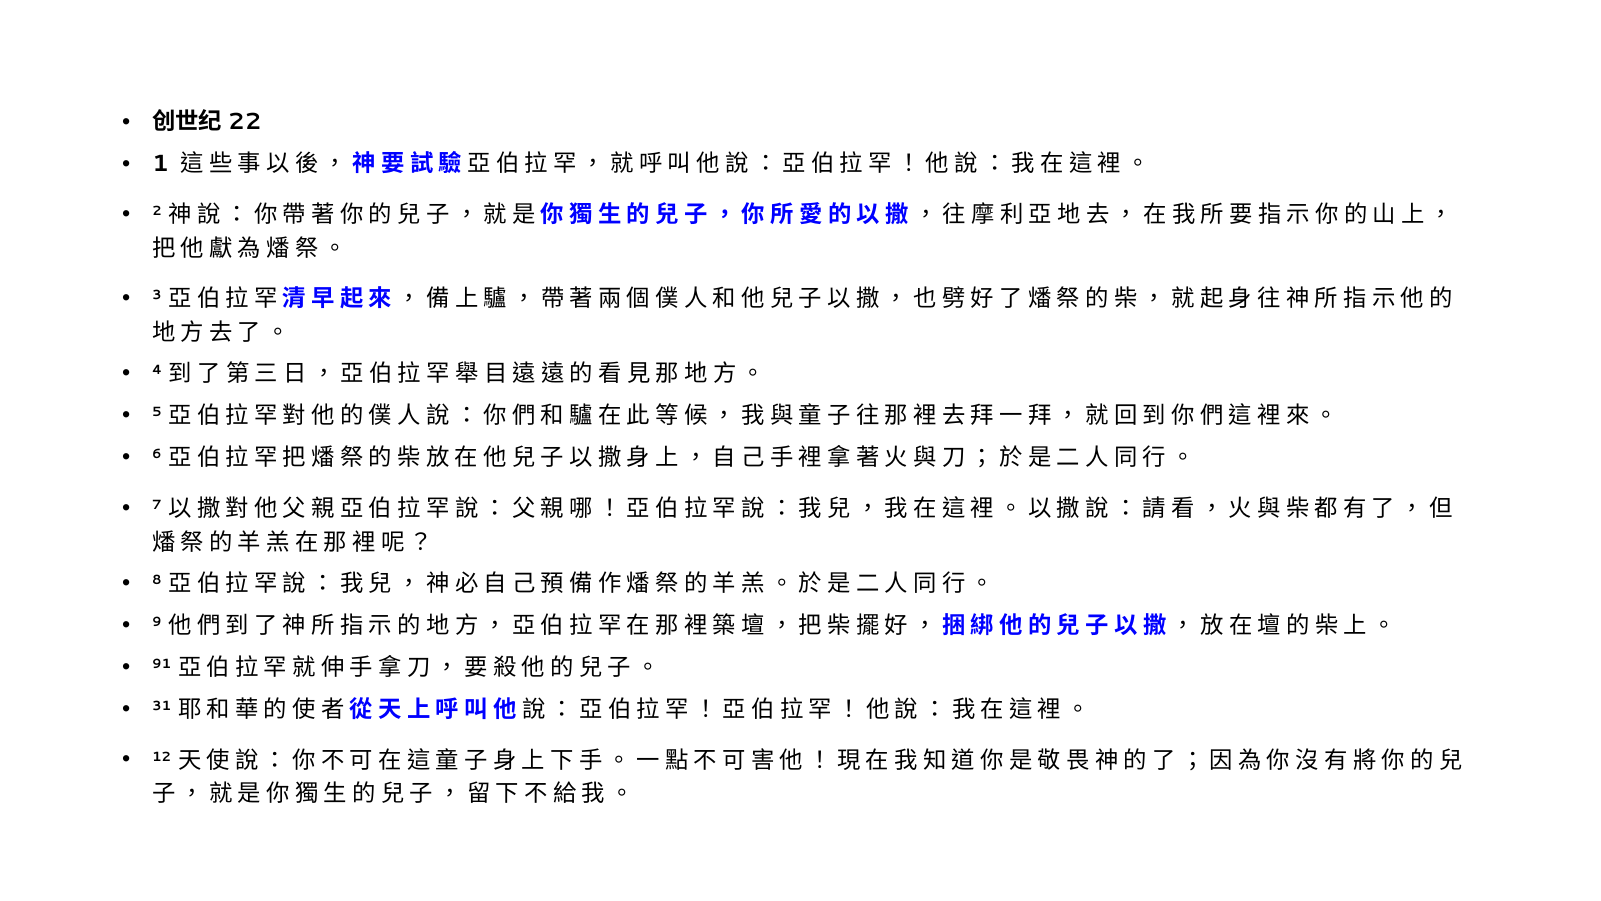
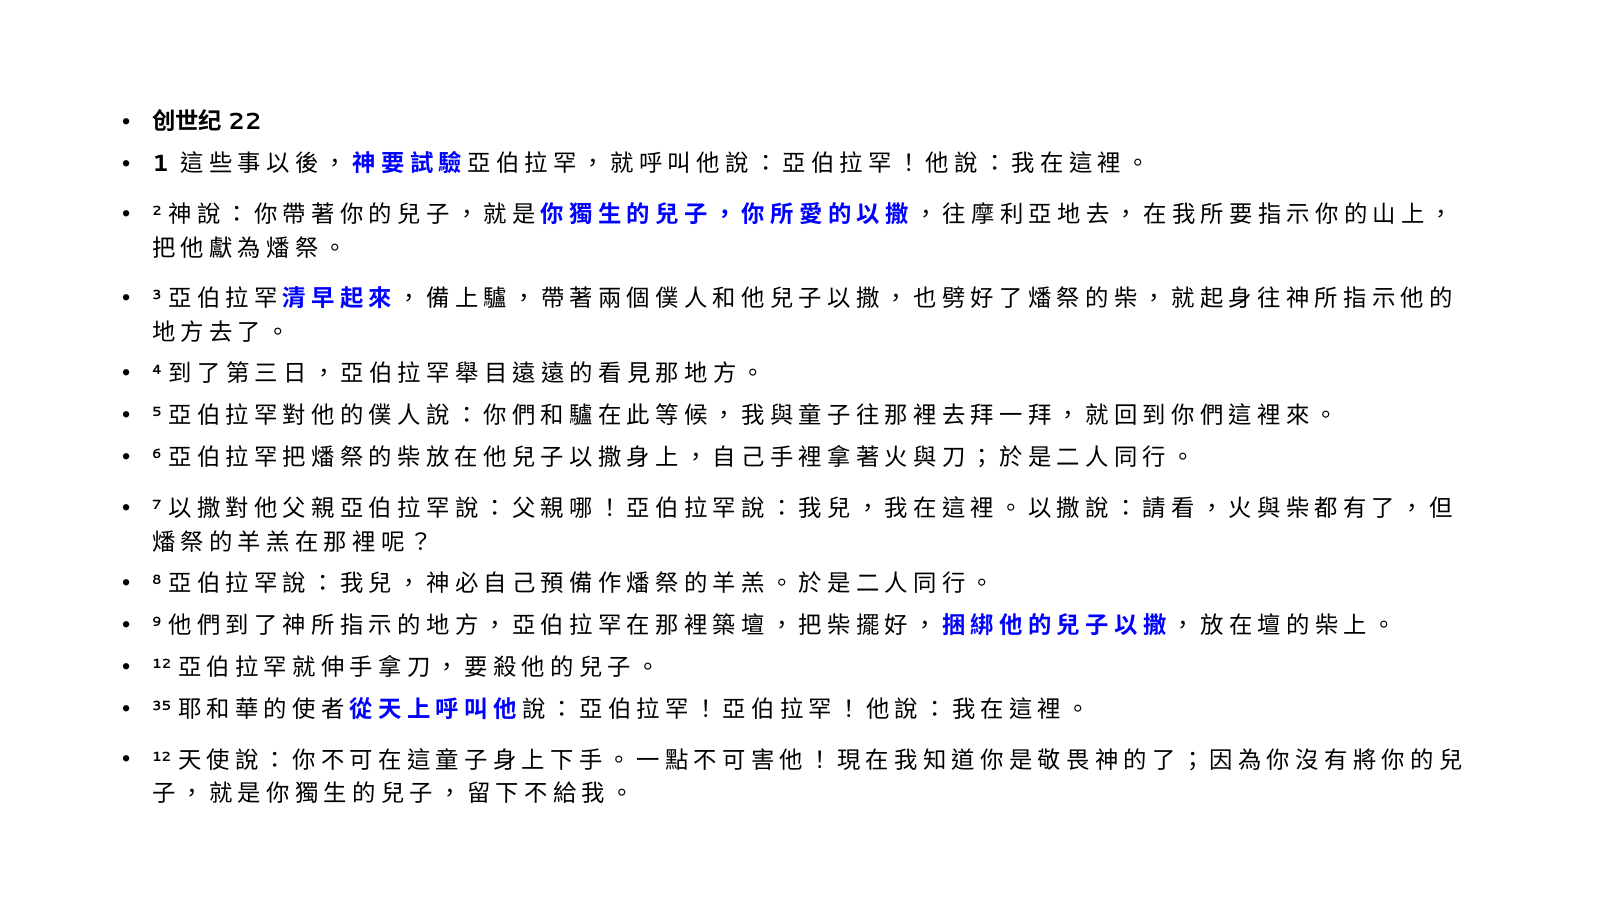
91 at (162, 664): 91 -> 12
31: 31 -> 35
